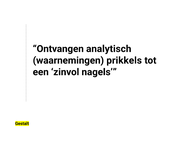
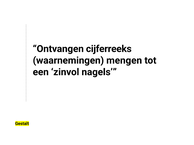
analytisch: analytisch -> cijferreeks
prikkels: prikkels -> mengen
